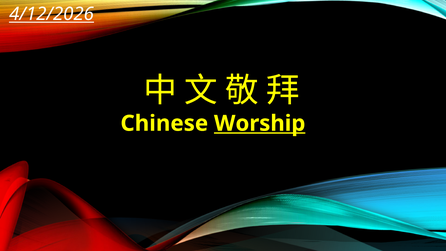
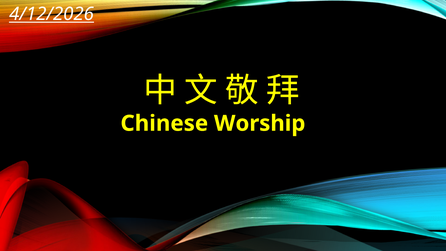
Worship underline: present -> none
